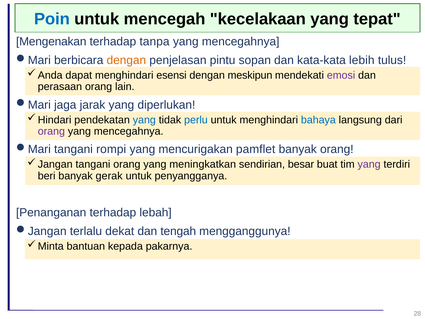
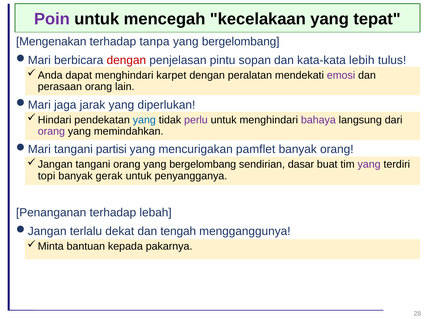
Poin colour: blue -> purple
mencegahnya at (241, 41): mencegahnya -> bergelombang
dengan at (126, 60) colour: orange -> red
esensi: esensi -> karpet
meskipun: meskipun -> peralatan
perlu colour: blue -> purple
bahaya colour: blue -> purple
mencegahnya at (129, 131): mencegahnya -> memindahkan
rompi: rompi -> partisi
orang yang meningkatkan: meningkatkan -> bergelombang
besar: besar -> dasar
beri: beri -> topi
